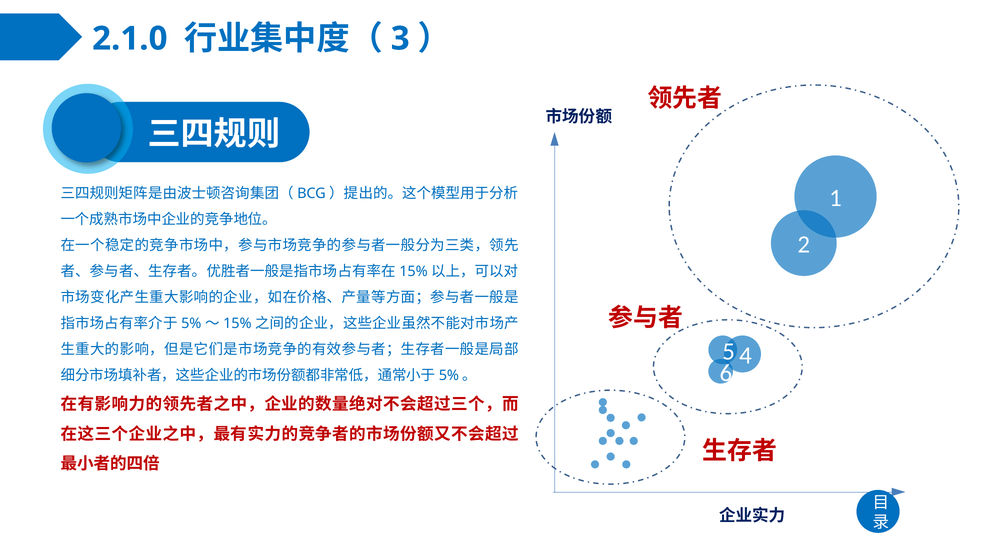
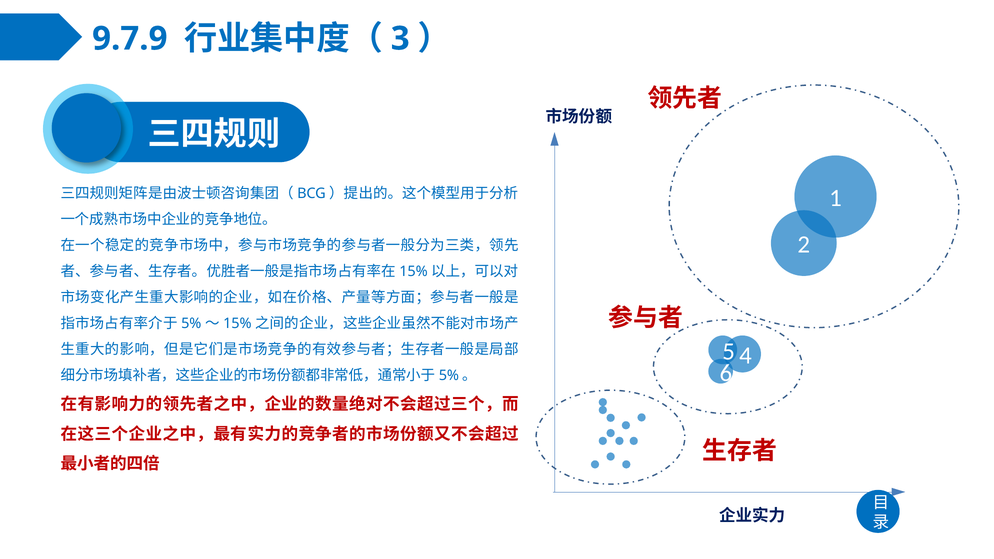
2.1.0: 2.1.0 -> 9.7.9
